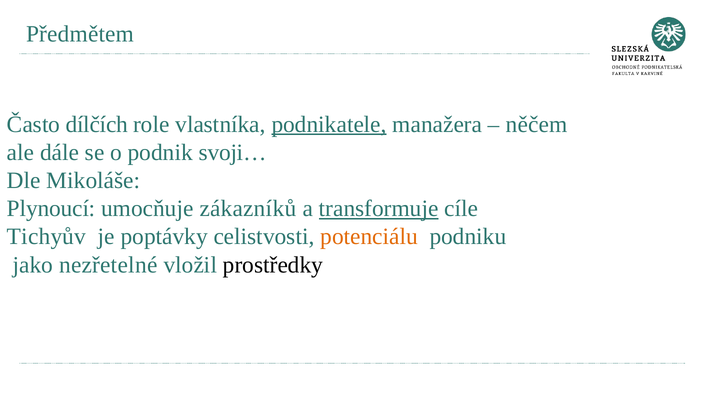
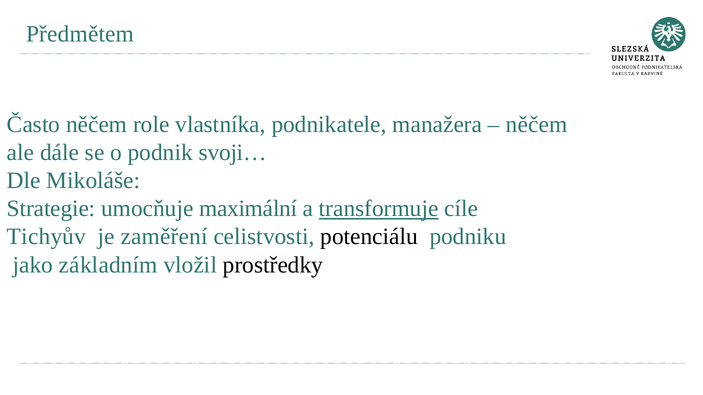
Často dílčích: dílčích -> něčem
podnikatele underline: present -> none
Plynoucí: Plynoucí -> Strategie
zákazníků: zákazníků -> maximální
poptávky: poptávky -> zaměření
potenciálu colour: orange -> black
nezřetelné: nezřetelné -> základním
